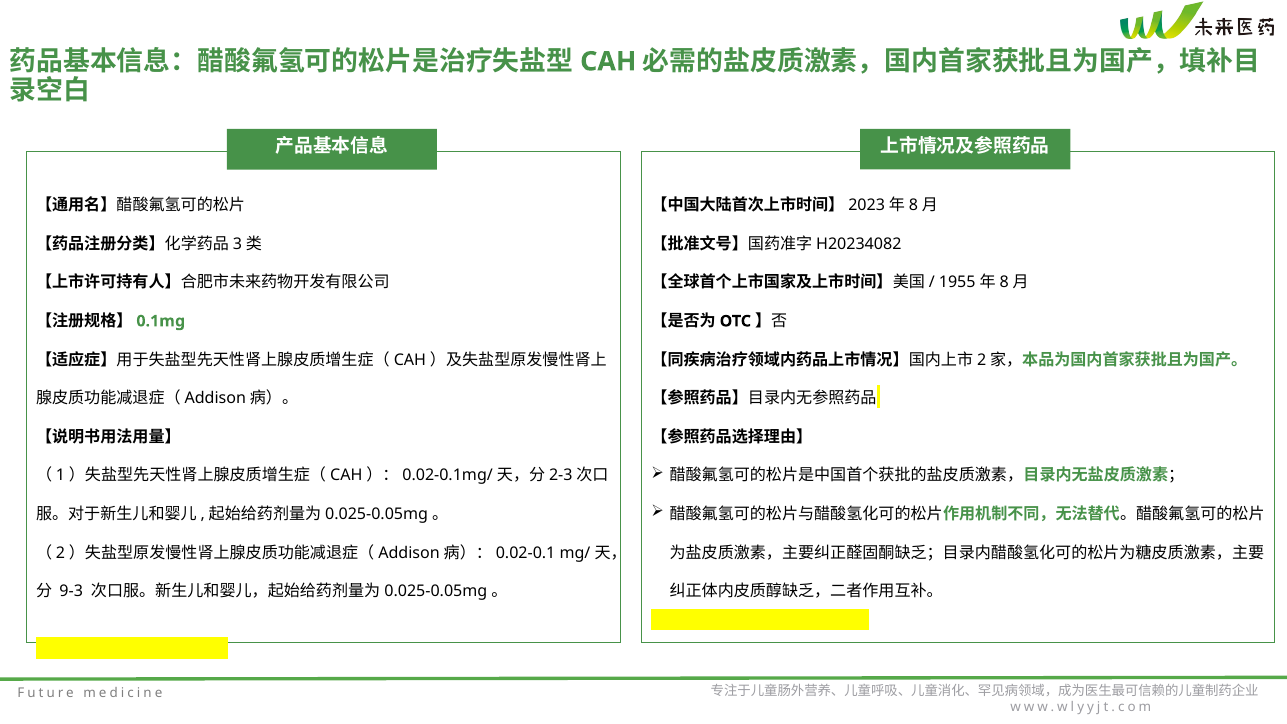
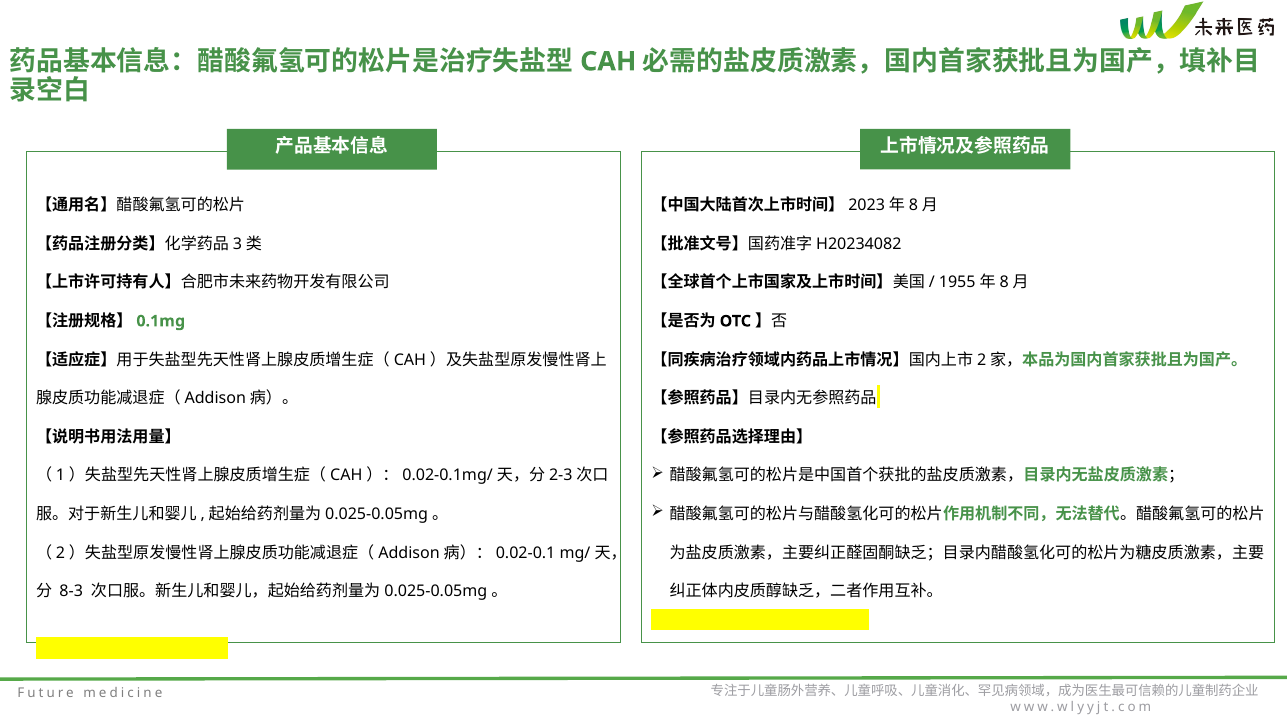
9-3: 9-3 -> 8-3
